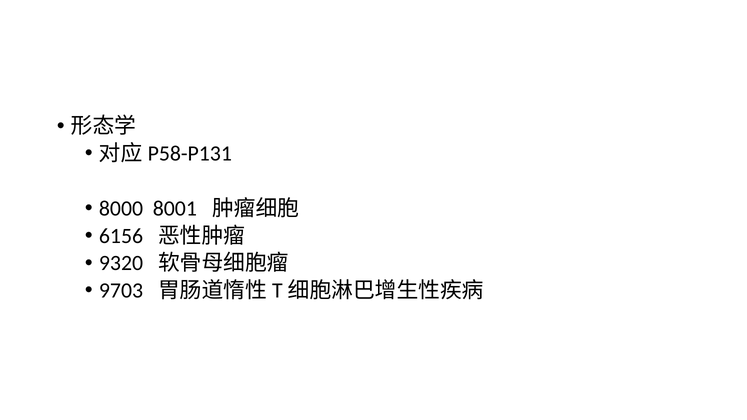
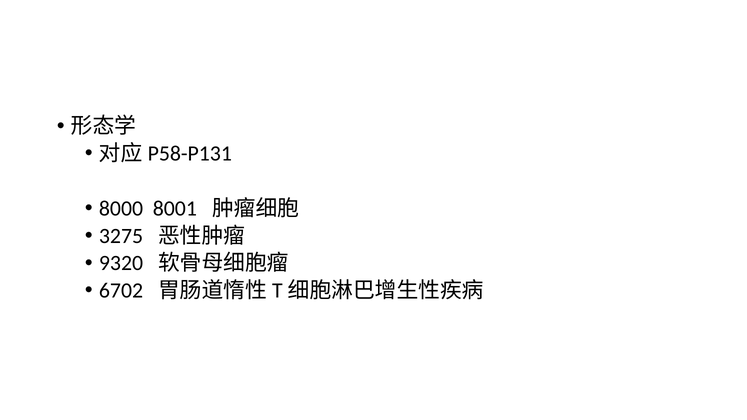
6156: 6156 -> 3275
9703: 9703 -> 6702
